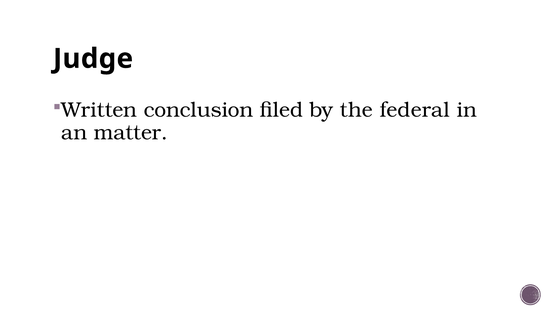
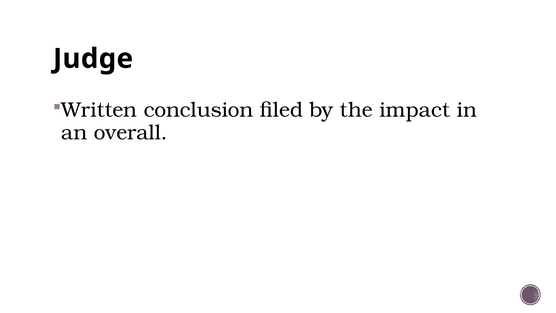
federal: federal -> impact
matter: matter -> overall
